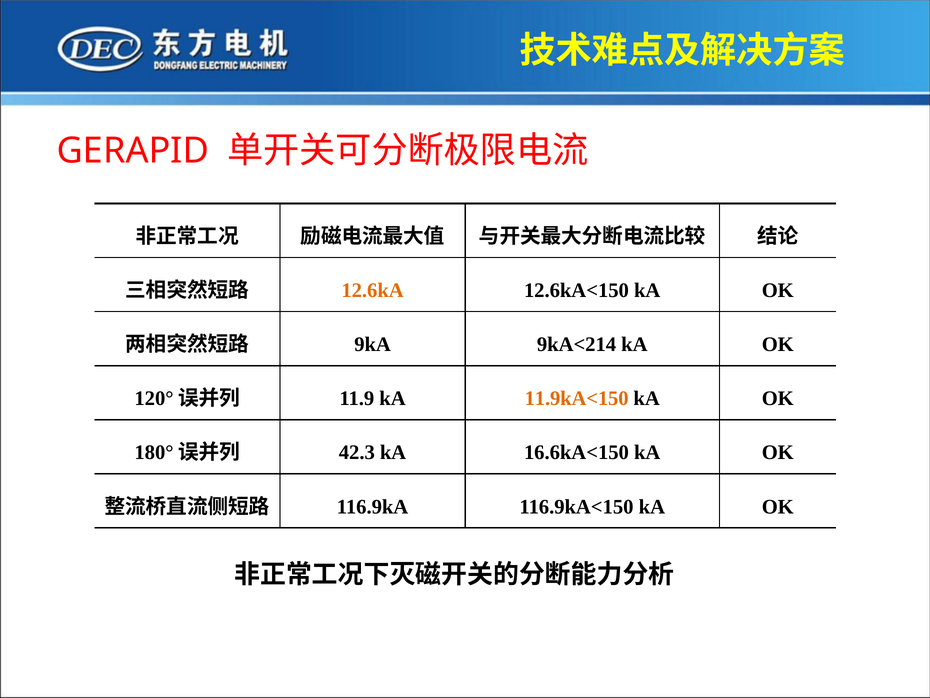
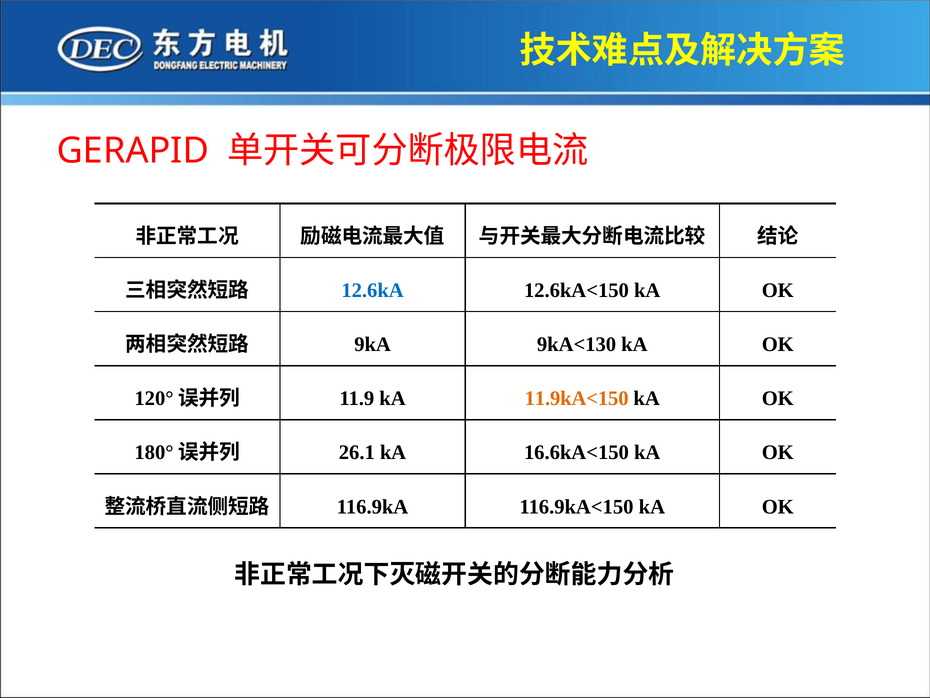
12.6kA colour: orange -> blue
9kA<214: 9kA<214 -> 9kA<130
42.3: 42.3 -> 26.1
